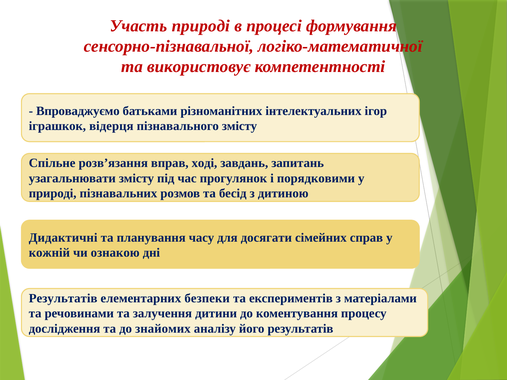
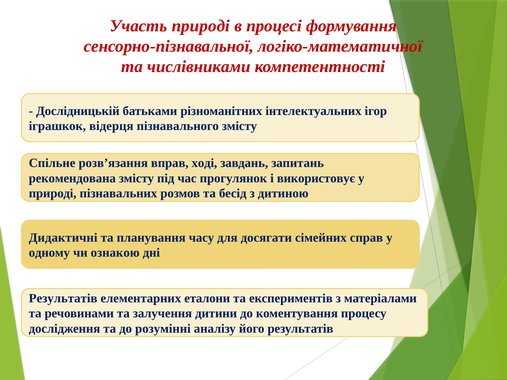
використовує: використовує -> числівниками
Впроваджуємо: Впроваджуємо -> Дослідницькій
узагальнювати: узагальнювати -> рекомендована
порядковими: порядковими -> використовує
кожній: кожній -> одному
безпеки: безпеки -> еталони
знайомих: знайомих -> розумінні
